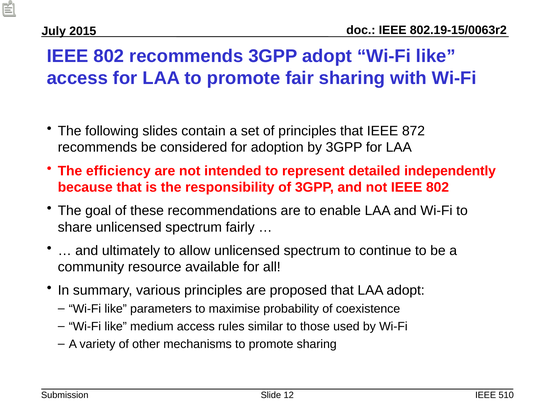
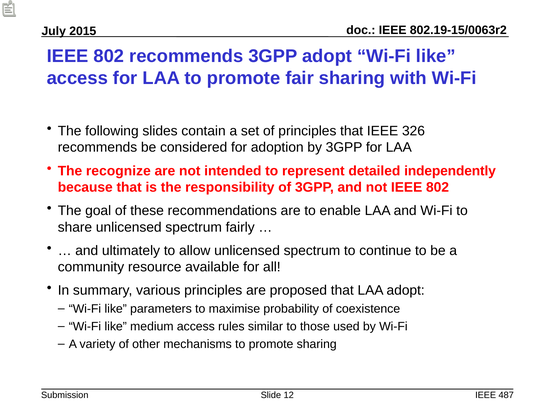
872: 872 -> 326
efficiency: efficiency -> recognize
510: 510 -> 487
